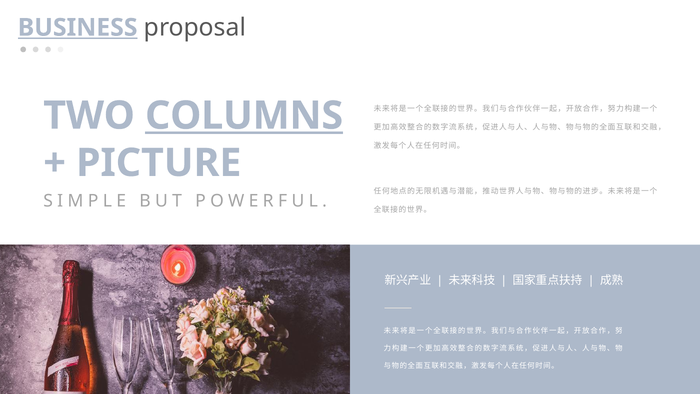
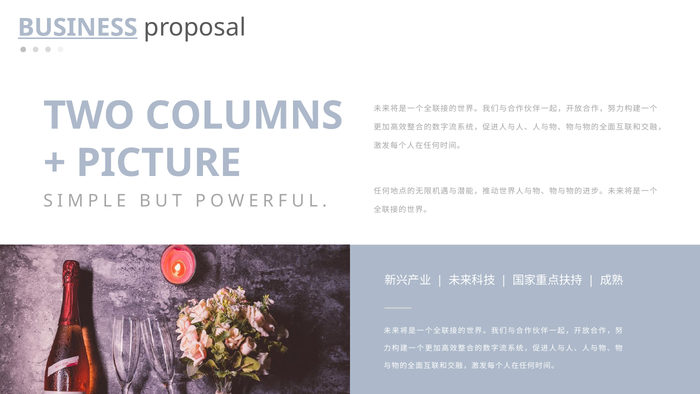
COLUMNS underline: present -> none
